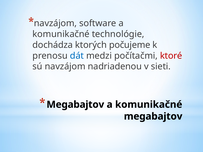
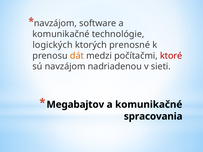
dochádza: dochádza -> logických
počujeme: počujeme -> prenosné
dát colour: blue -> orange
megabajtov at (153, 117): megabajtov -> spracovania
